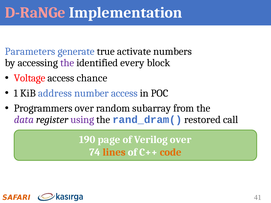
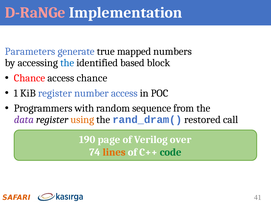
activate: activate -> mapped
the at (67, 63) colour: purple -> blue
every: every -> based
Voltage at (30, 78): Voltage -> Chance
KiB address: address -> register
Programmers over: over -> with
subarray: subarray -> sequence
using colour: purple -> orange
code colour: orange -> green
